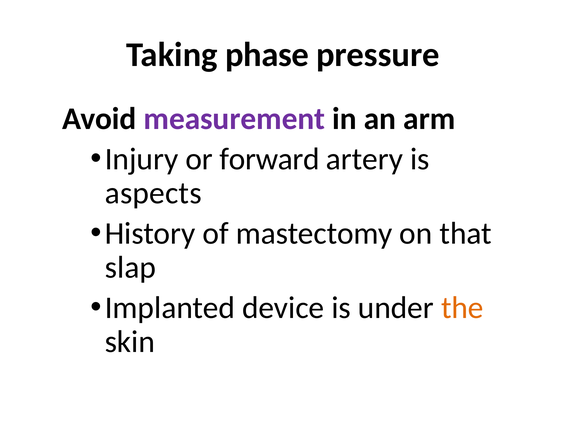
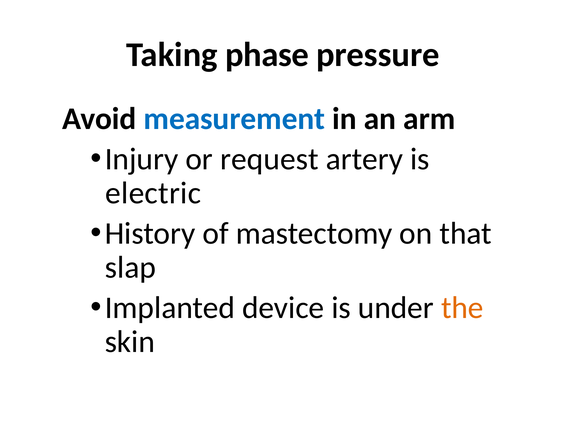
measurement colour: purple -> blue
forward: forward -> request
aspects: aspects -> electric
